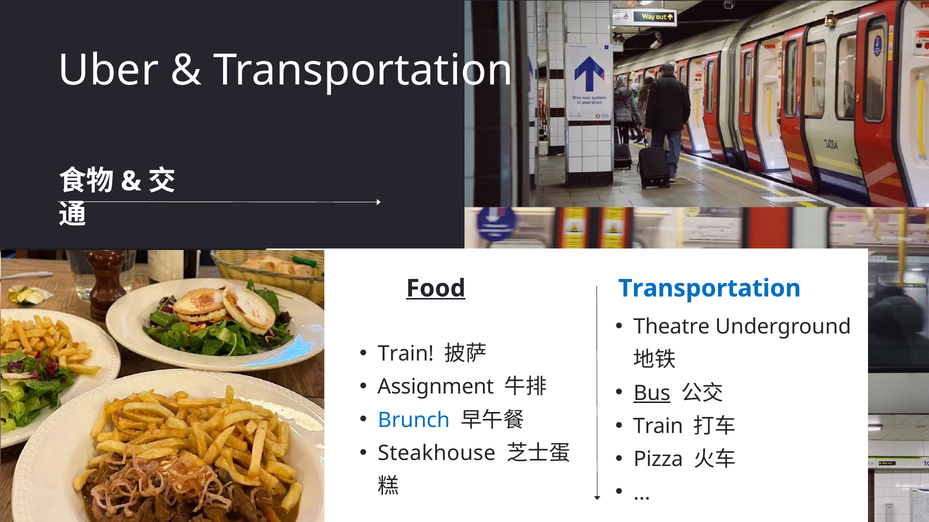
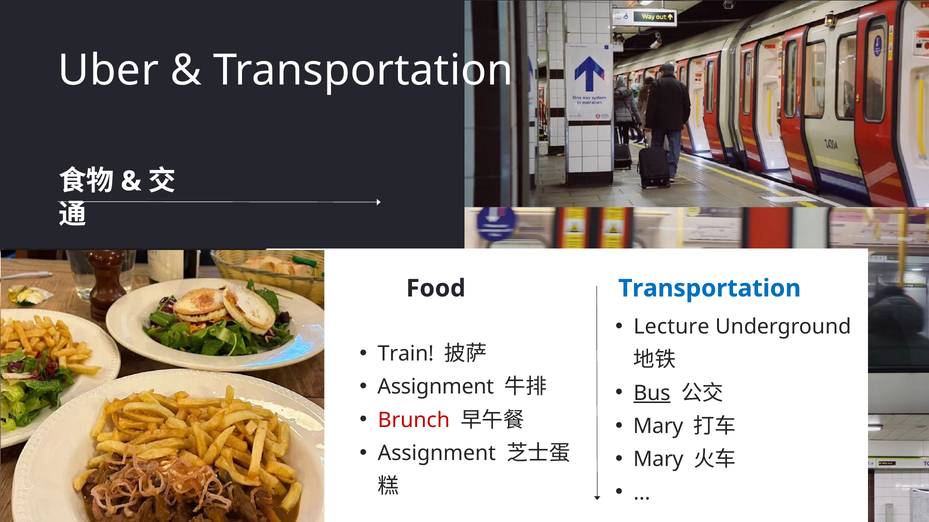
Food underline: present -> none
Theatre: Theatre -> Lecture
Brunch colour: blue -> red
Train at (658, 427): Train -> Mary
Steakhouse at (437, 454): Steakhouse -> Assignment
Pizza at (658, 460): Pizza -> Mary
